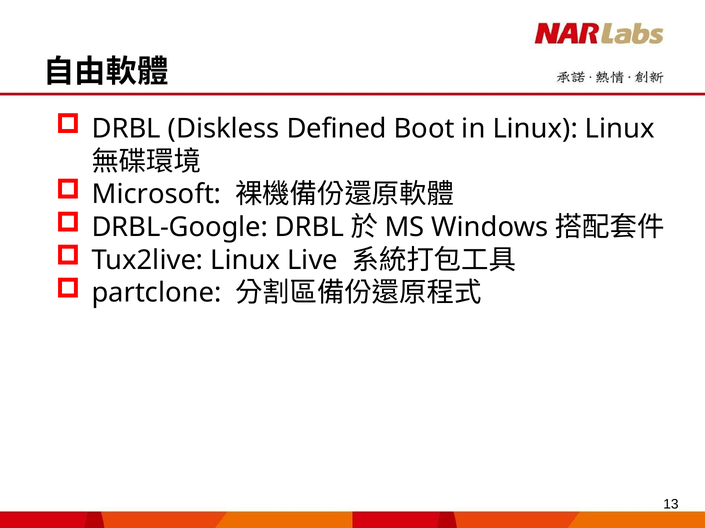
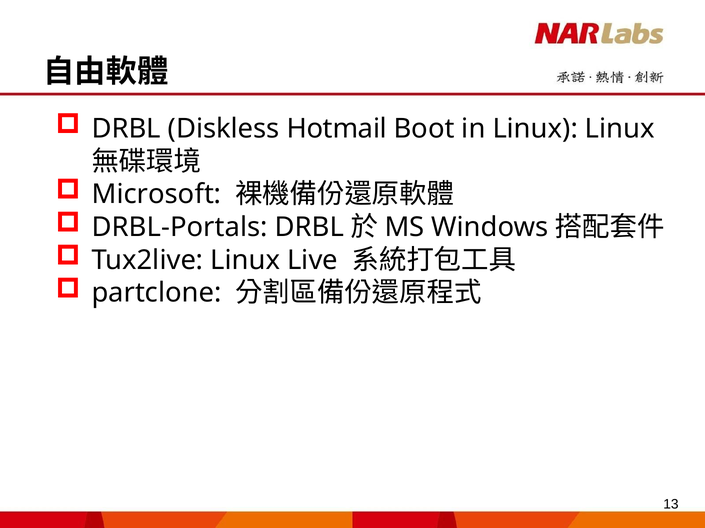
Defined: Defined -> Hotmail
DRBL-Google: DRBL-Google -> DRBL-Portals
